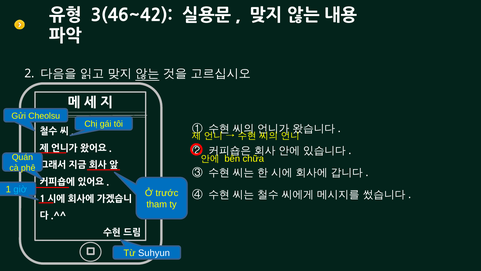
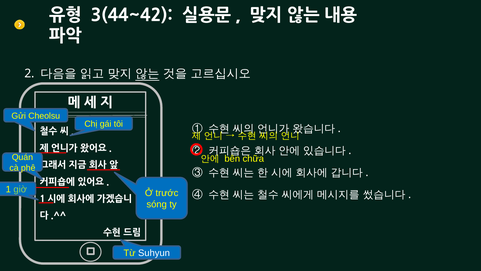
3(46~42: 3(46~42 -> 3(44~42
giờ colour: light blue -> light green
tham: tham -> sóng
